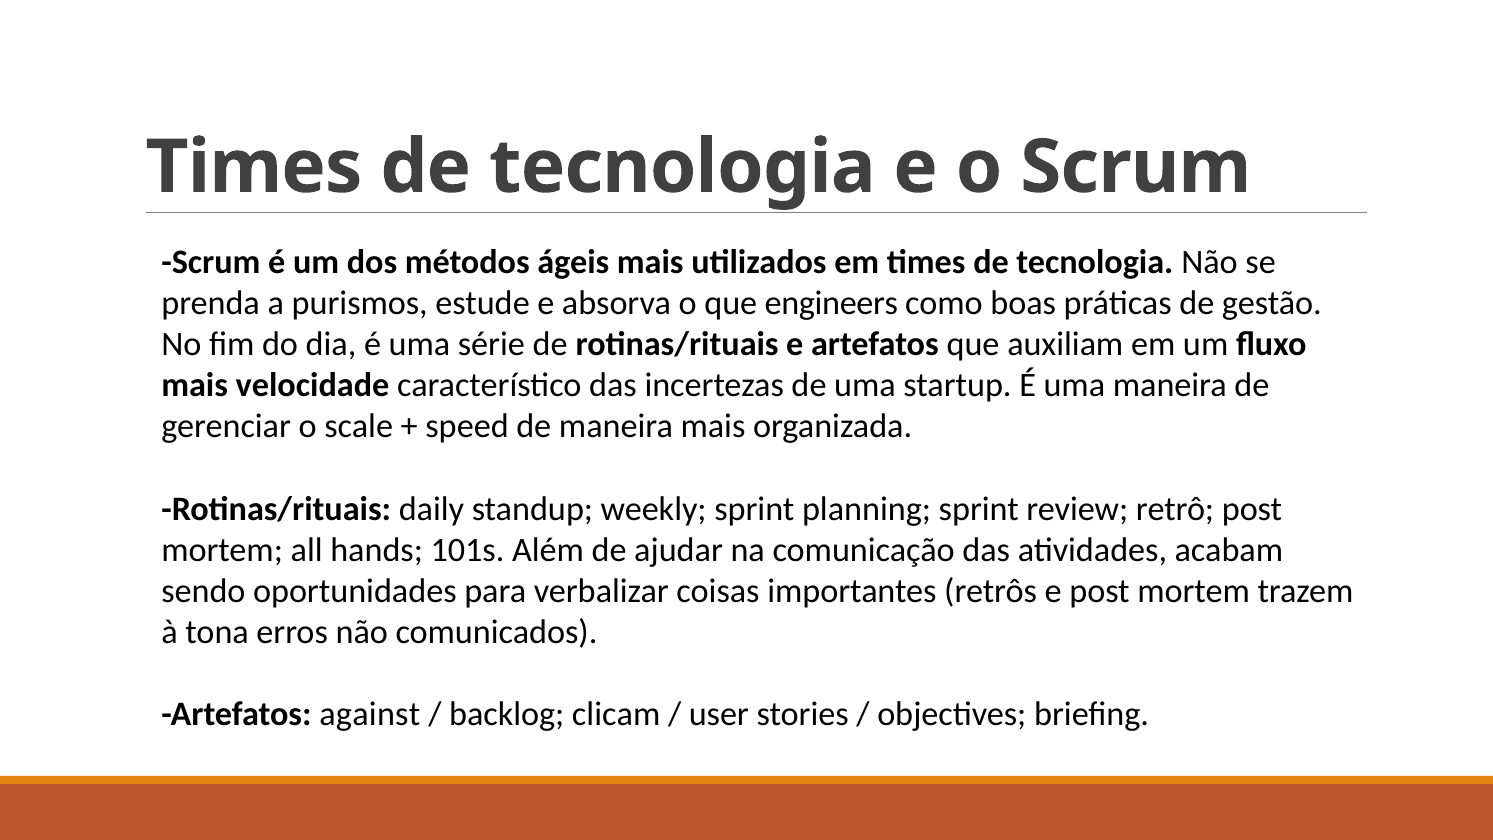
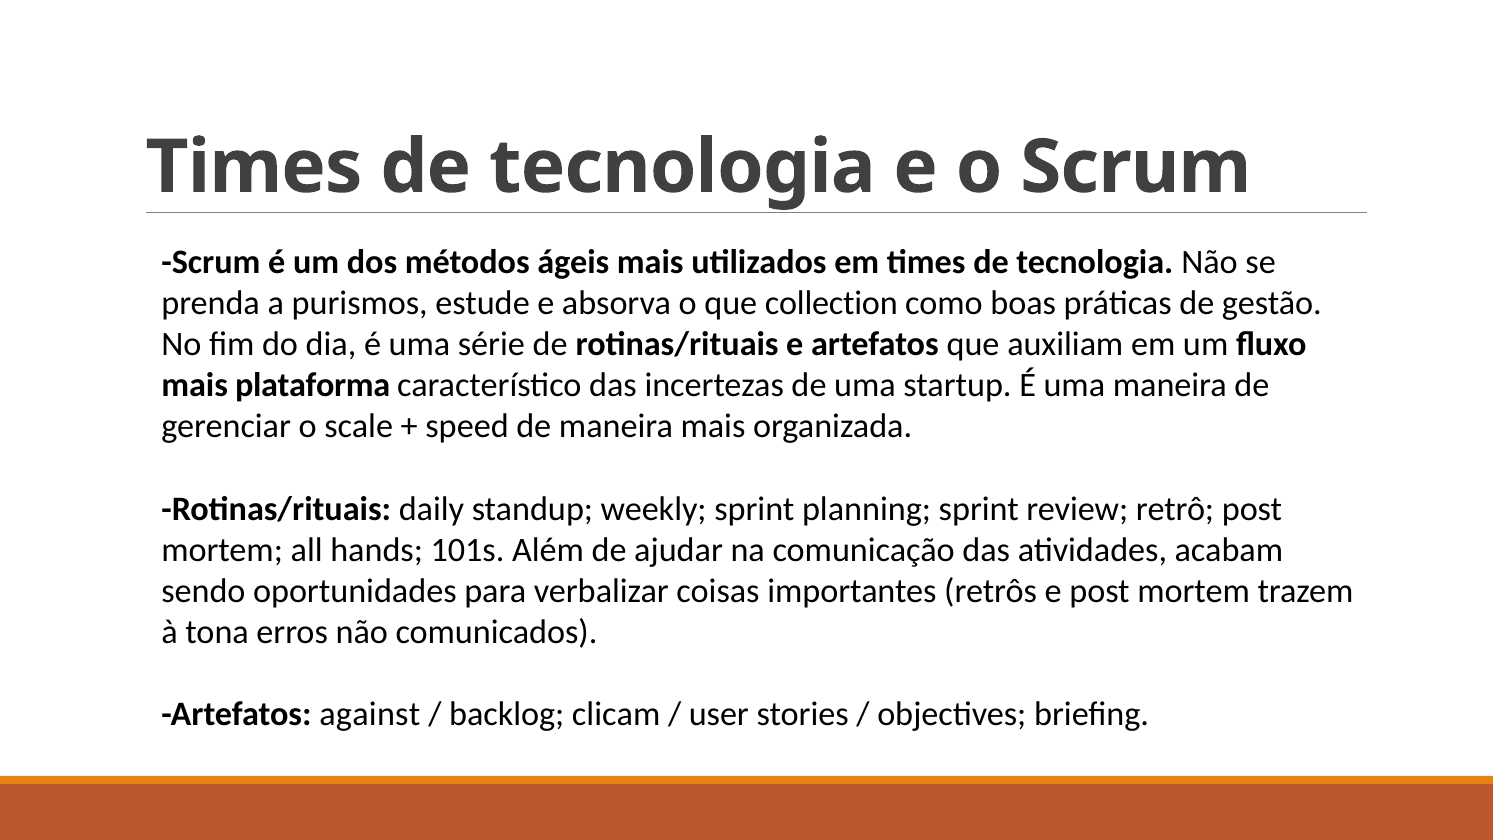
engineers: engineers -> collection
velocidade: velocidade -> plataforma
